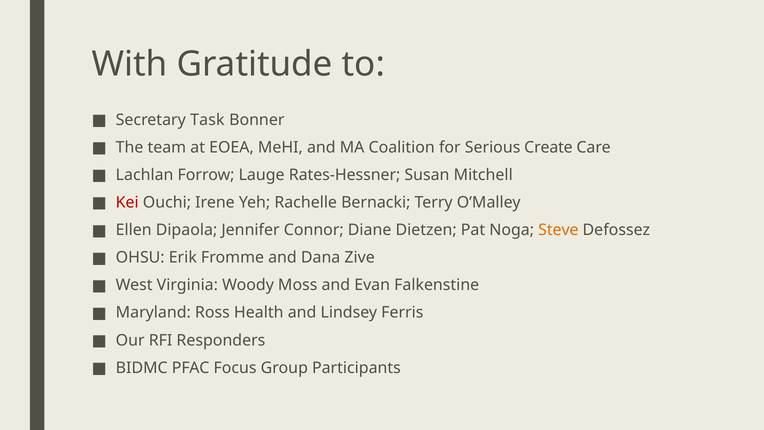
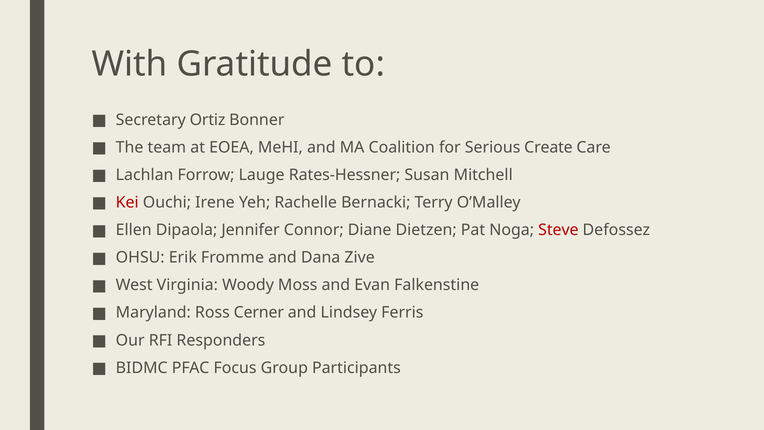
Task: Task -> Ortiz
Steve colour: orange -> red
Health: Health -> Cerner
